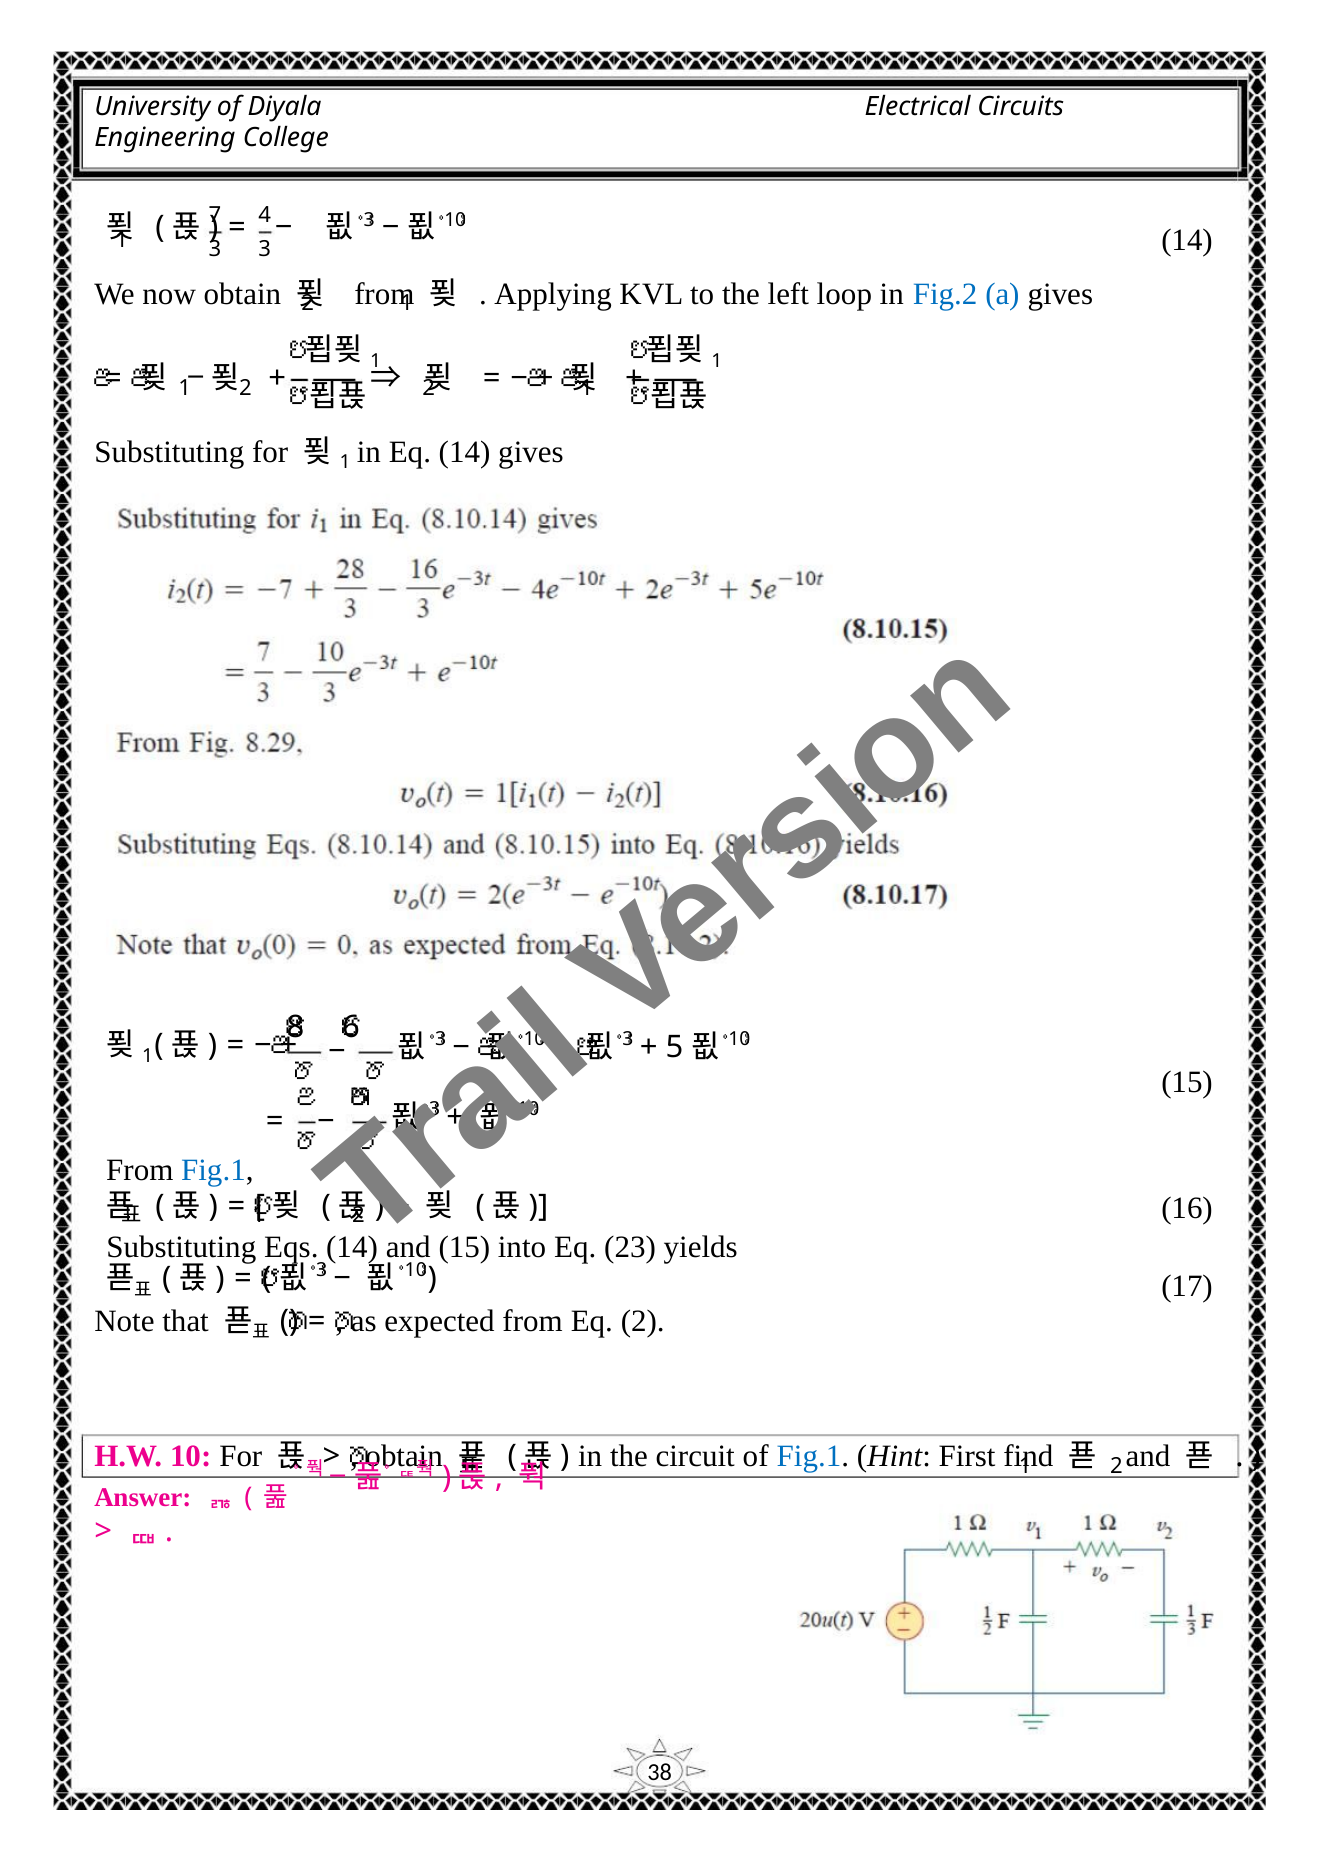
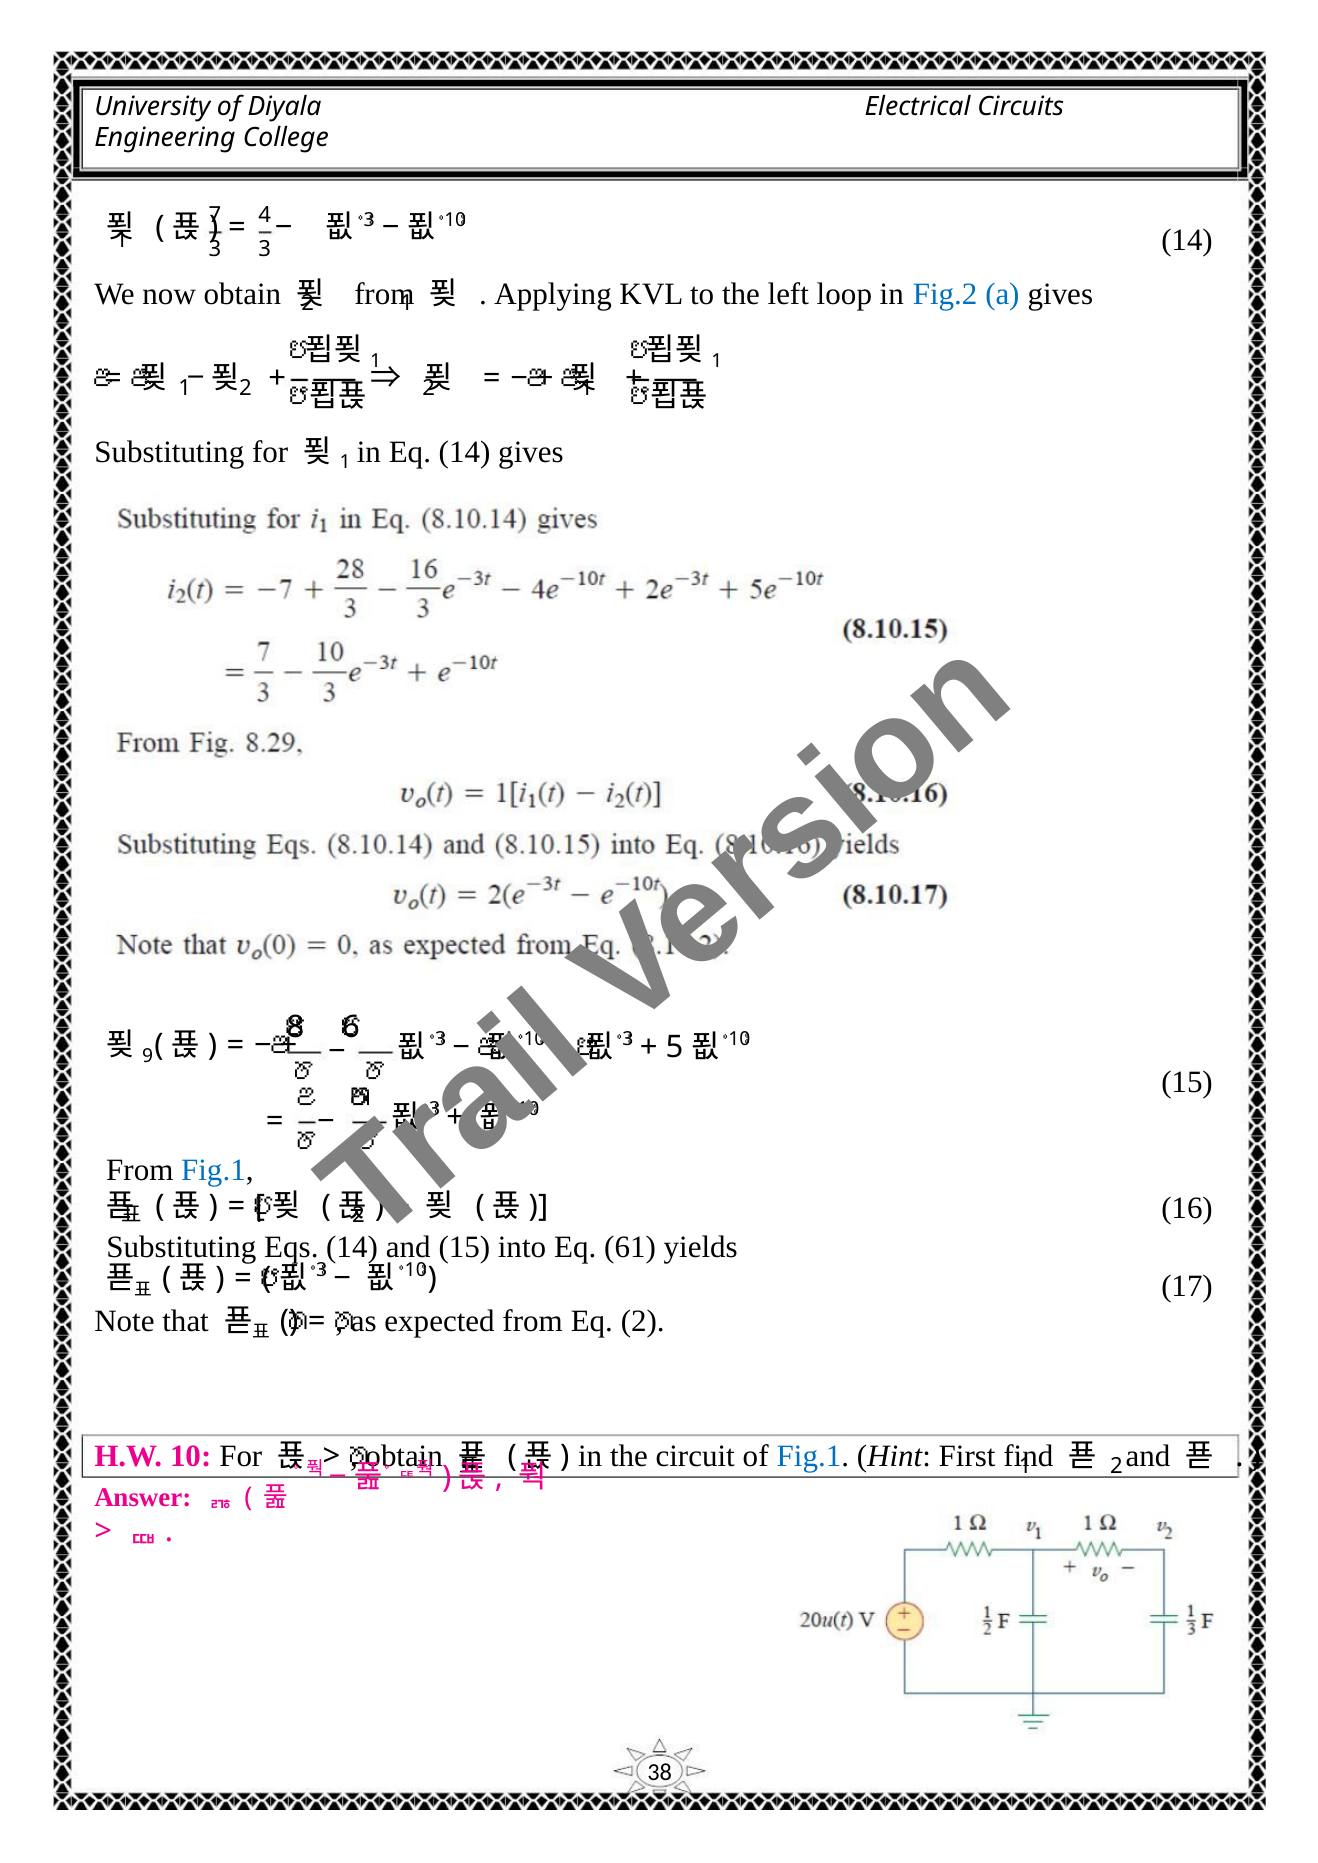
1 at (148, 1056): 1 -> 9
23: 23 -> 61
